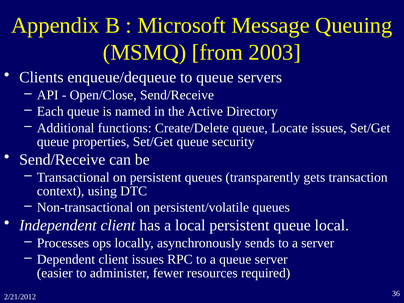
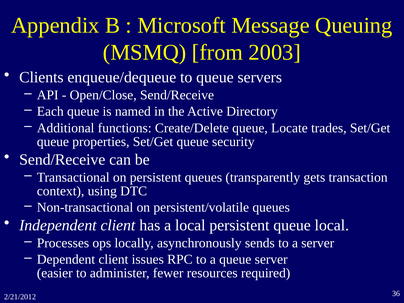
Locate issues: issues -> trades
